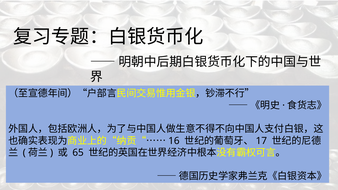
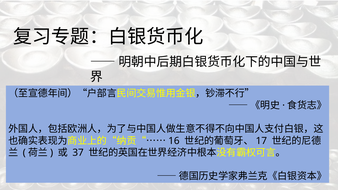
65: 65 -> 37
